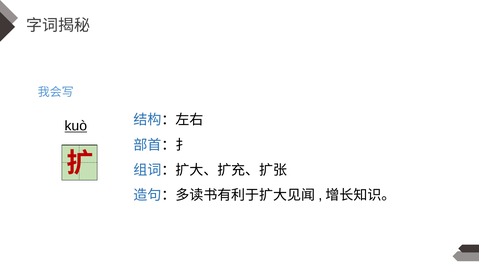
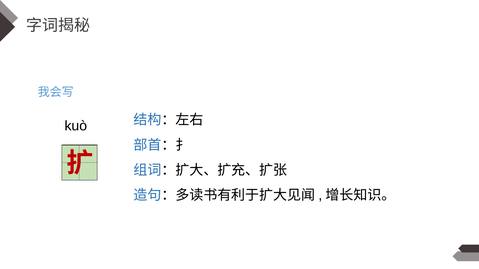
kuò underline: present -> none
